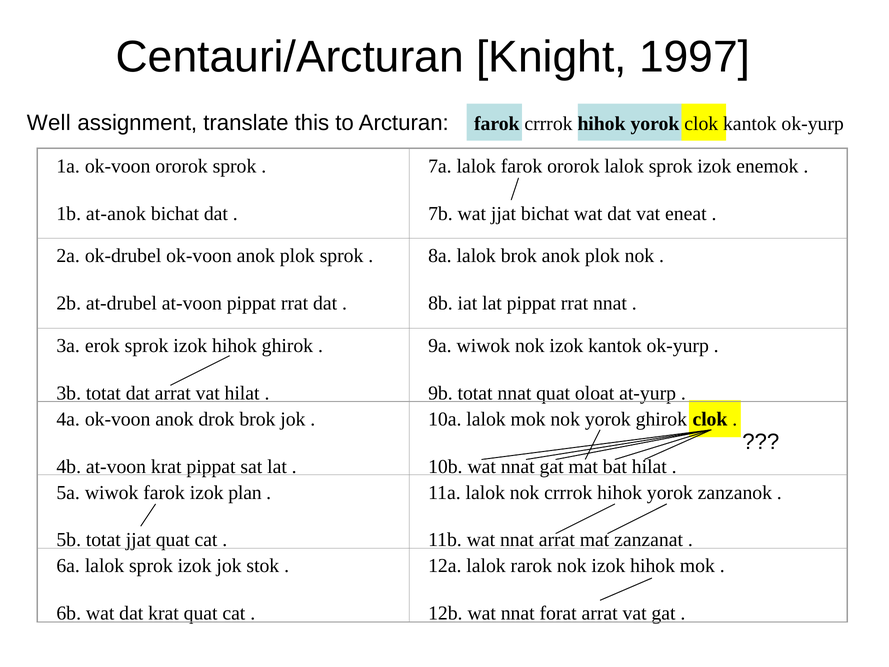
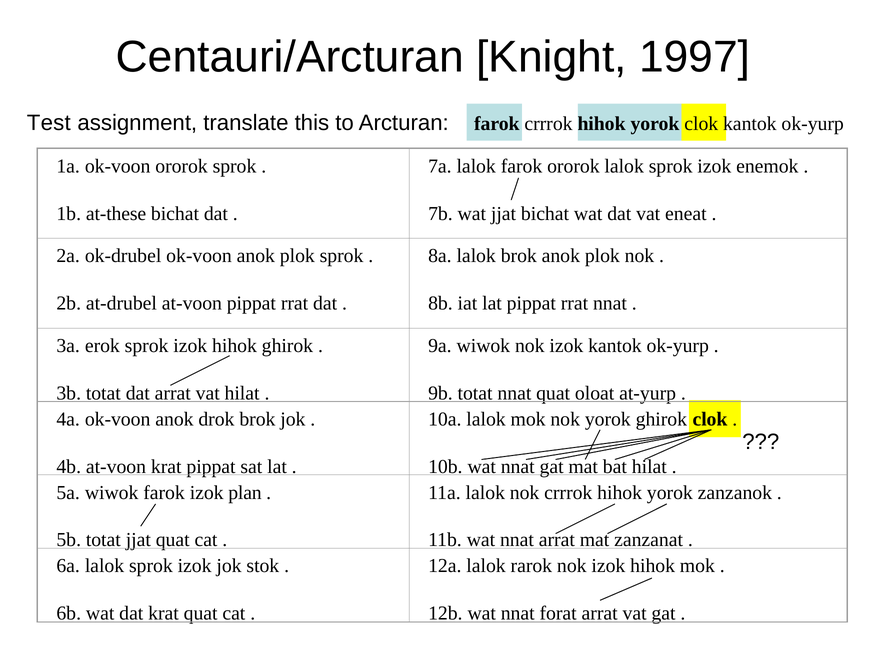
Well: Well -> Test
at-anok: at-anok -> at-these
